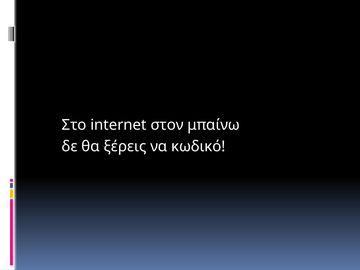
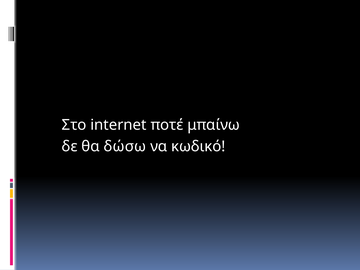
στον: στον -> ποτέ
ξέρεις: ξέρεις -> δώσω
